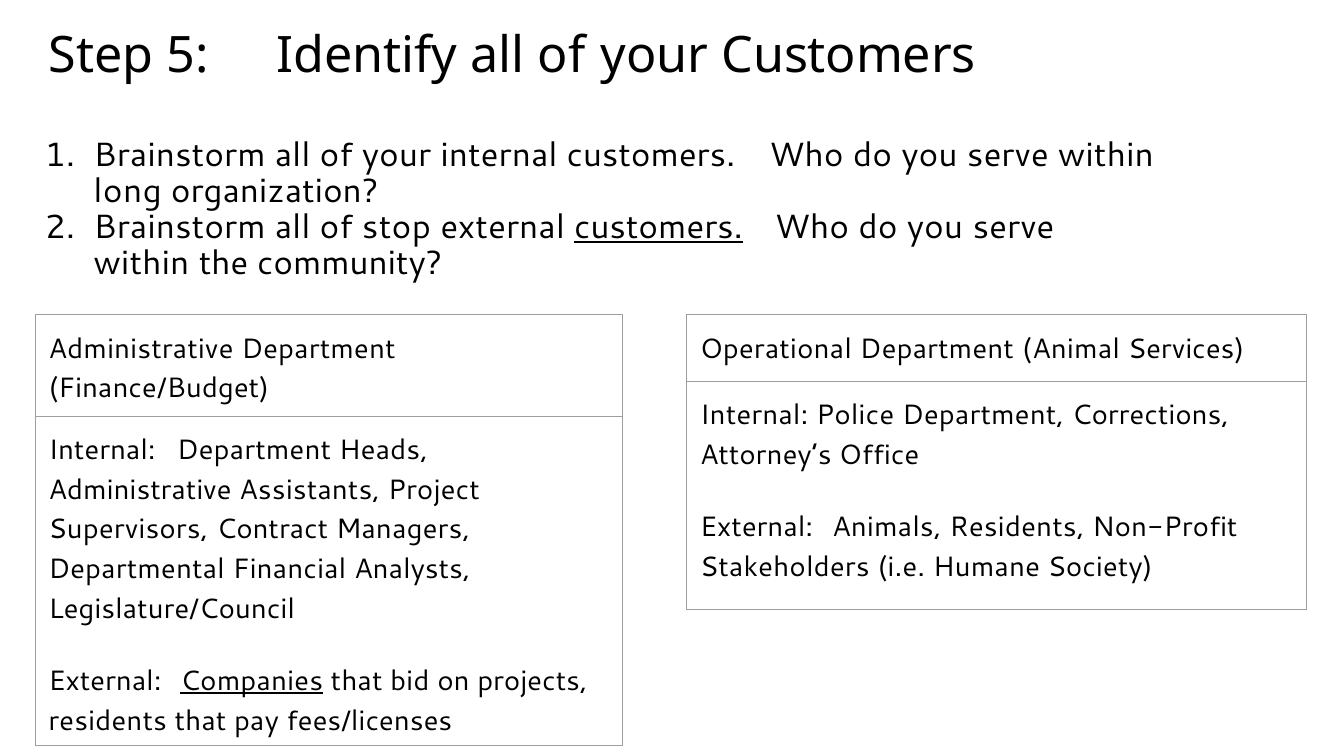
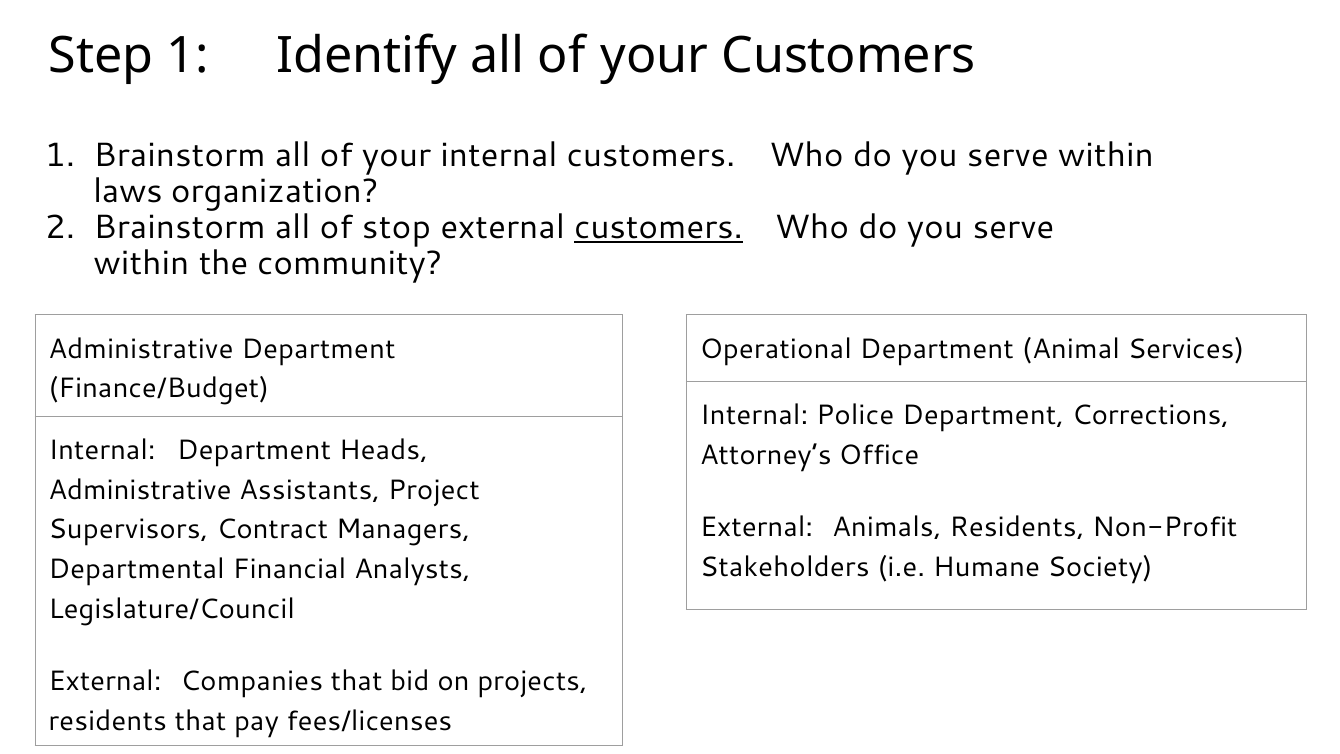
Step 5: 5 -> 1
long: long -> laws
Companies underline: present -> none
